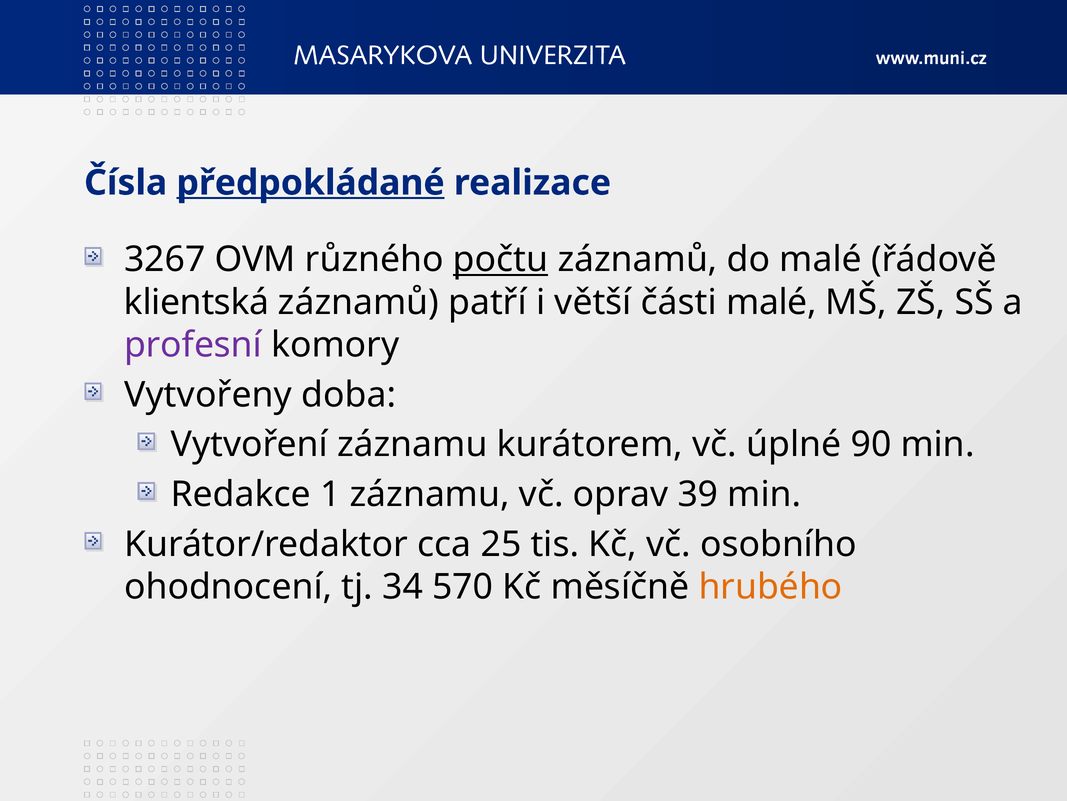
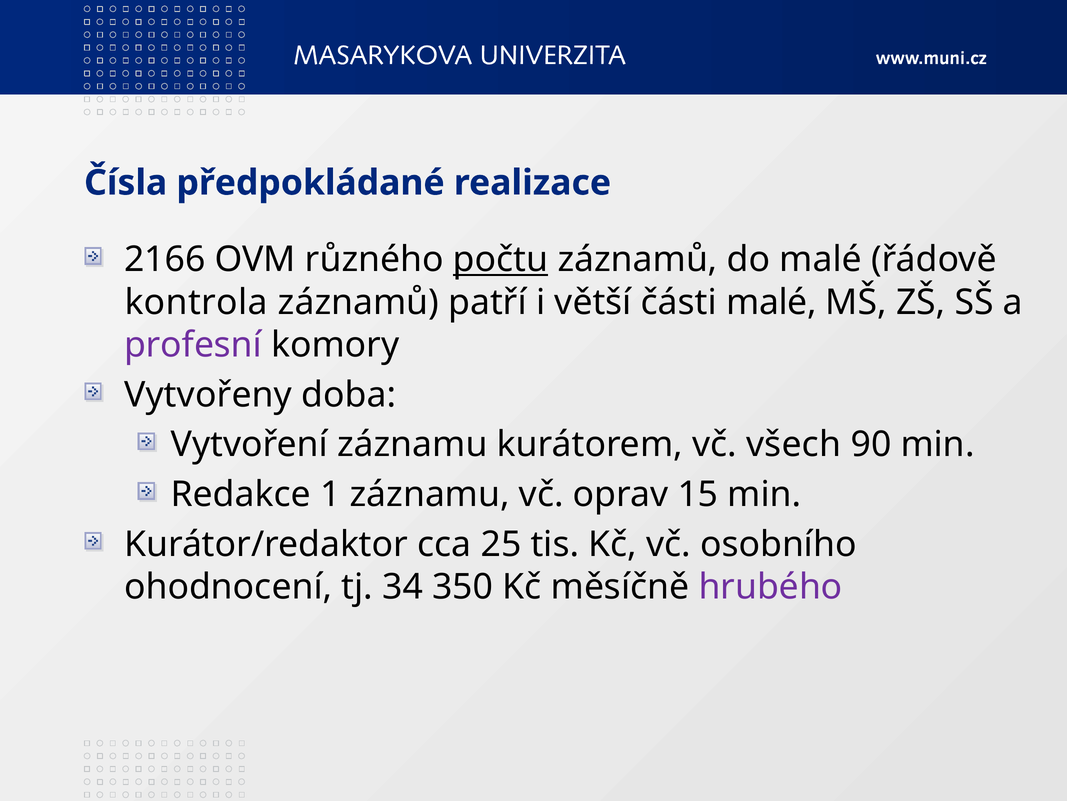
předpokládané underline: present -> none
3267: 3267 -> 2166
klientská: klientská -> kontrola
úplné: úplné -> všech
39: 39 -> 15
570: 570 -> 350
hrubého colour: orange -> purple
